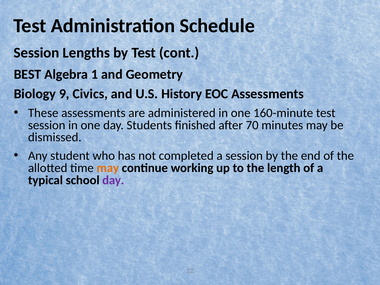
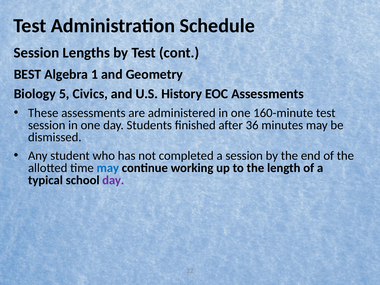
9: 9 -> 5
70: 70 -> 36
may at (108, 168) colour: orange -> blue
